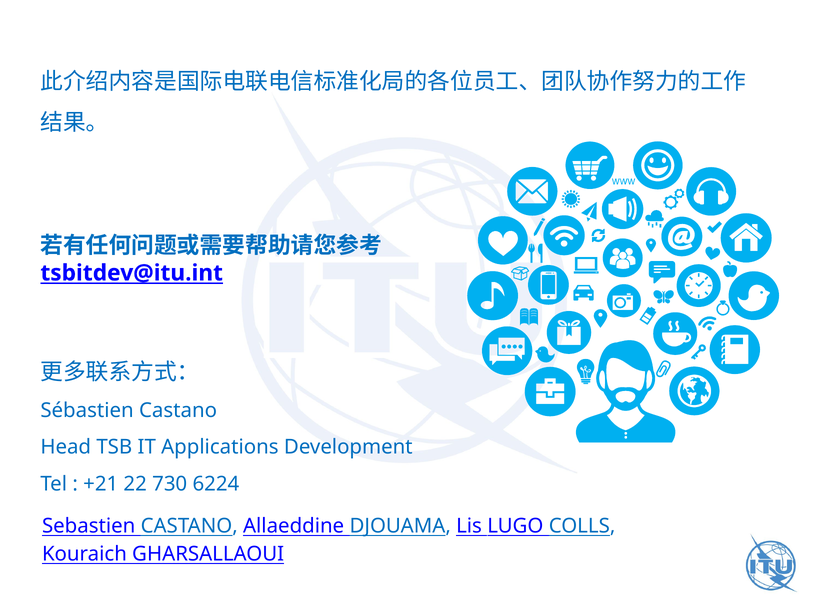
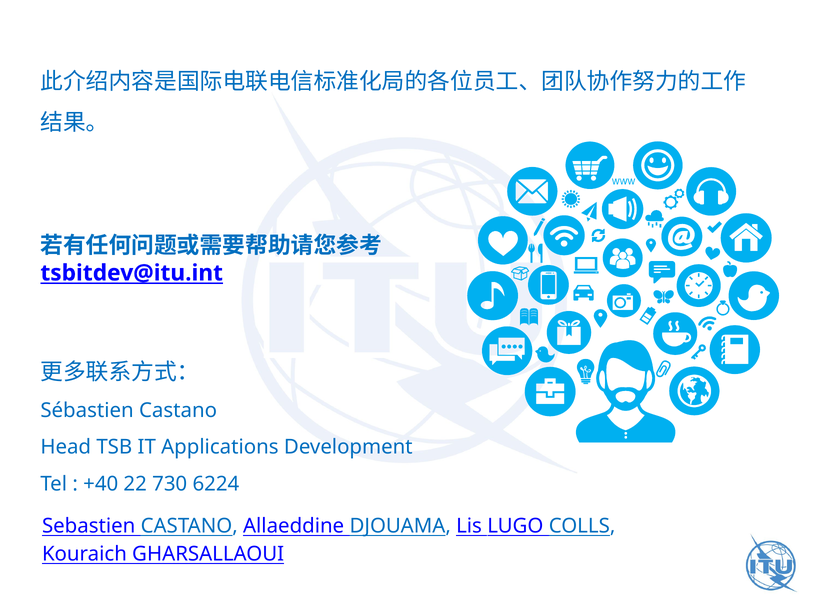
+21: +21 -> +40
